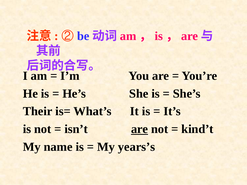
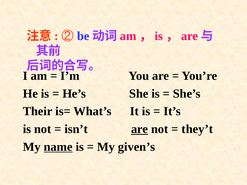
kind’t: kind’t -> they’t
name underline: none -> present
years’s: years’s -> given’s
